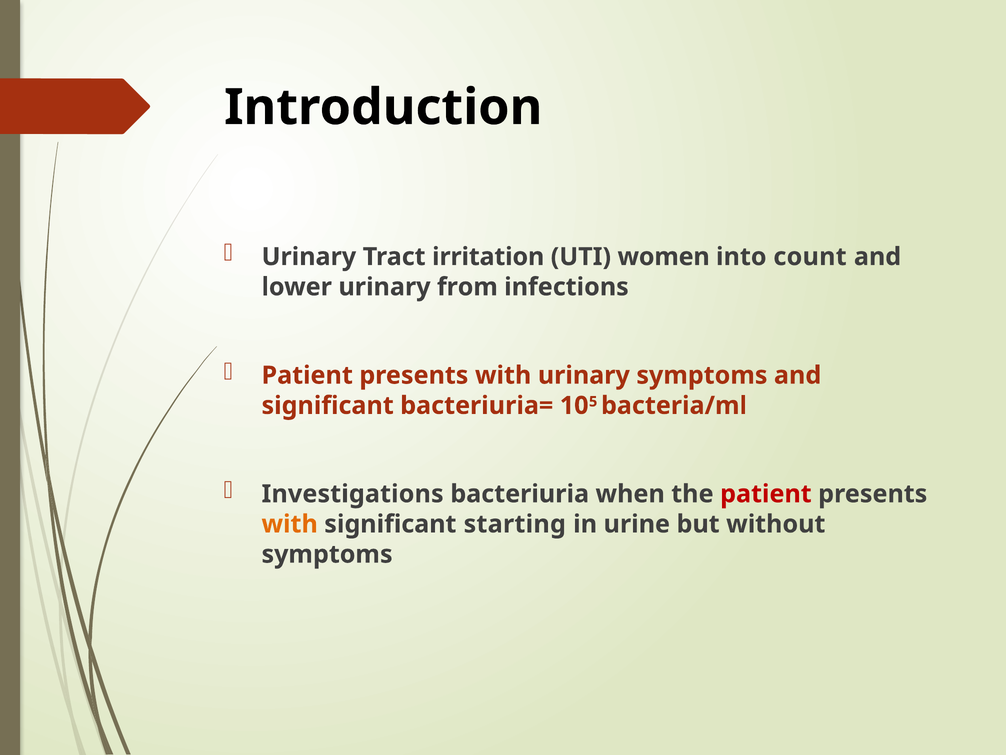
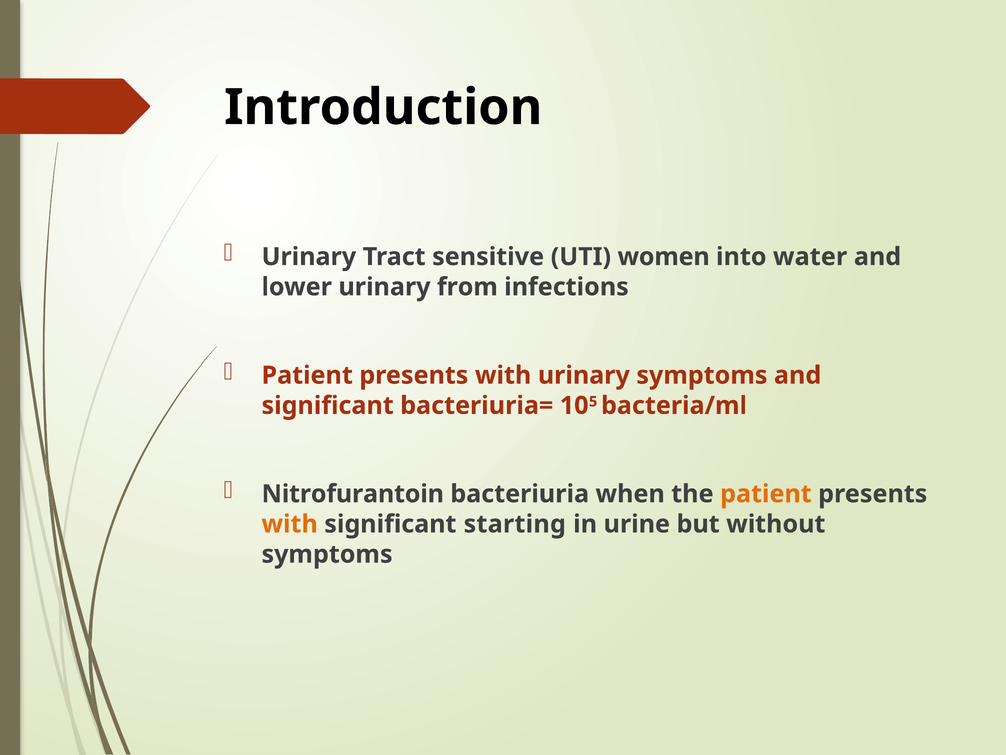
irritation: irritation -> sensitive
count: count -> water
Investigations: Investigations -> Nitrofurantoin
patient at (766, 494) colour: red -> orange
